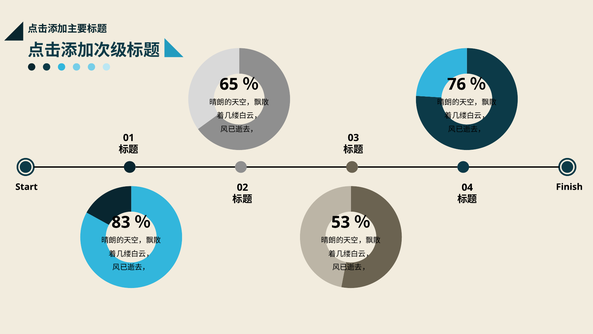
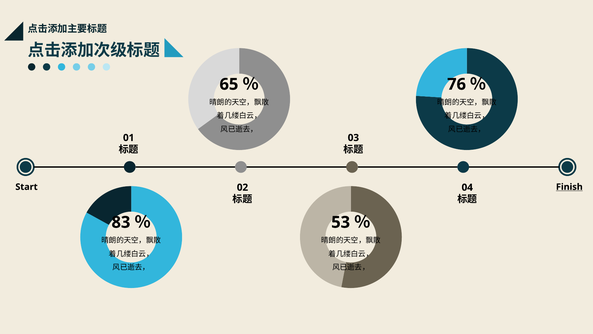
Finish underline: none -> present
